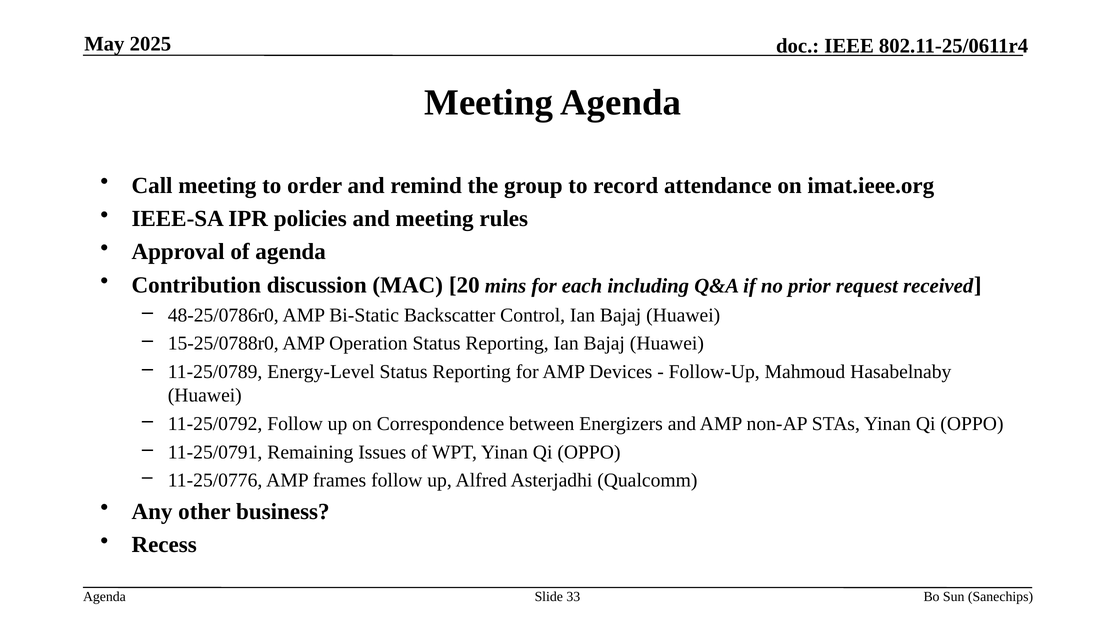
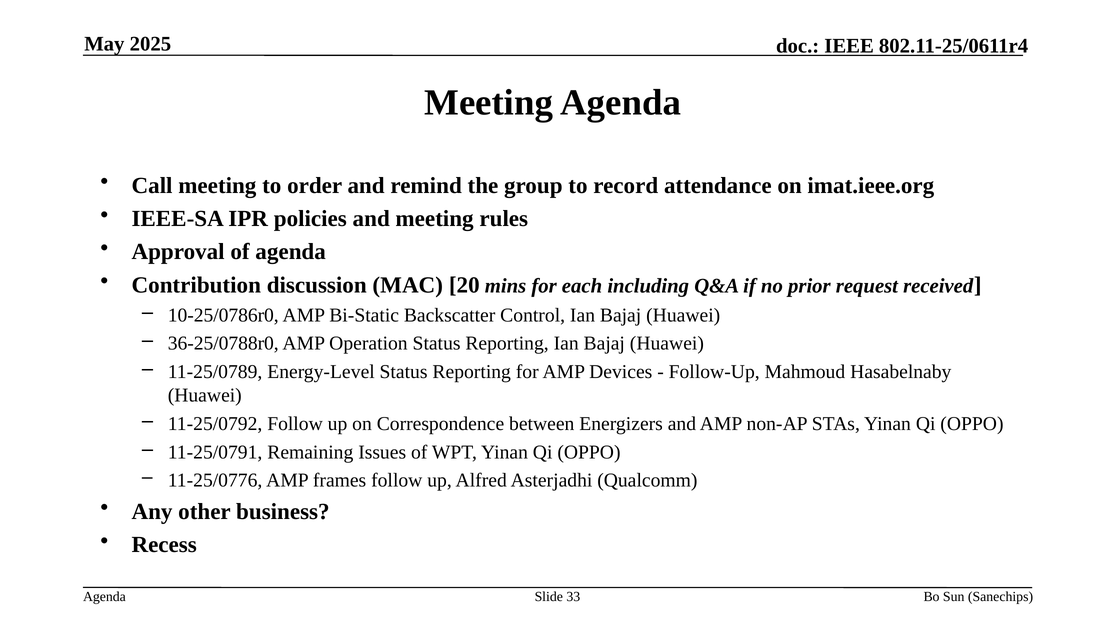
48-25/0786r0: 48-25/0786r0 -> 10-25/0786r0
15-25/0788r0: 15-25/0788r0 -> 36-25/0788r0
